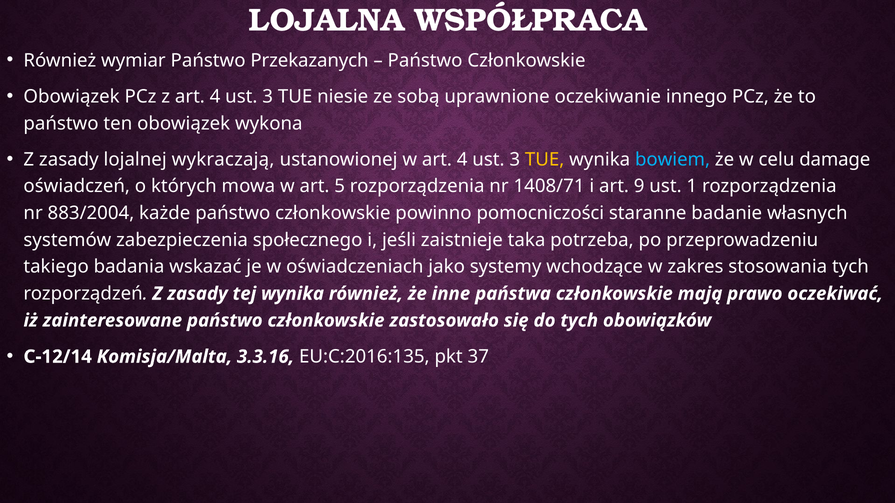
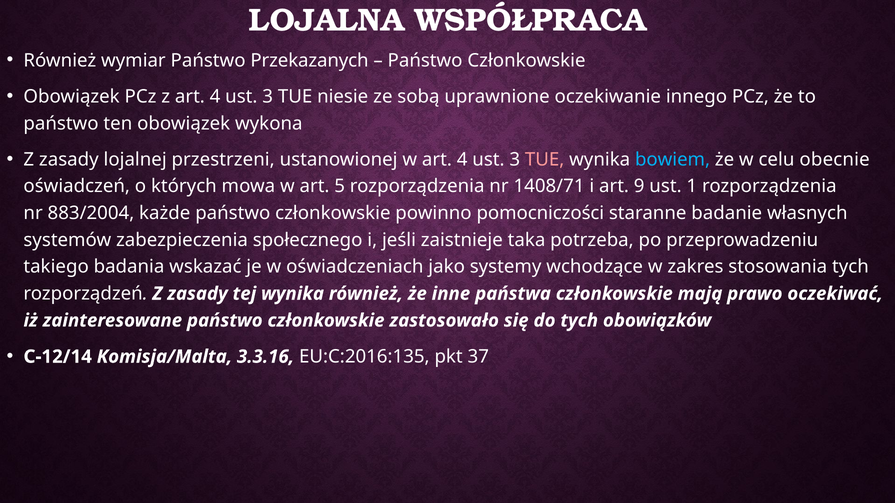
wykraczają: wykraczają -> przestrzeni
TUE at (545, 160) colour: yellow -> pink
damage: damage -> obecnie
